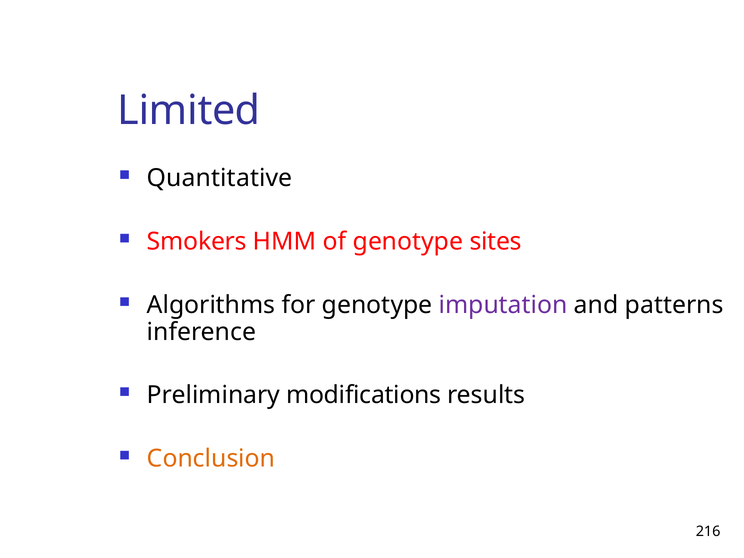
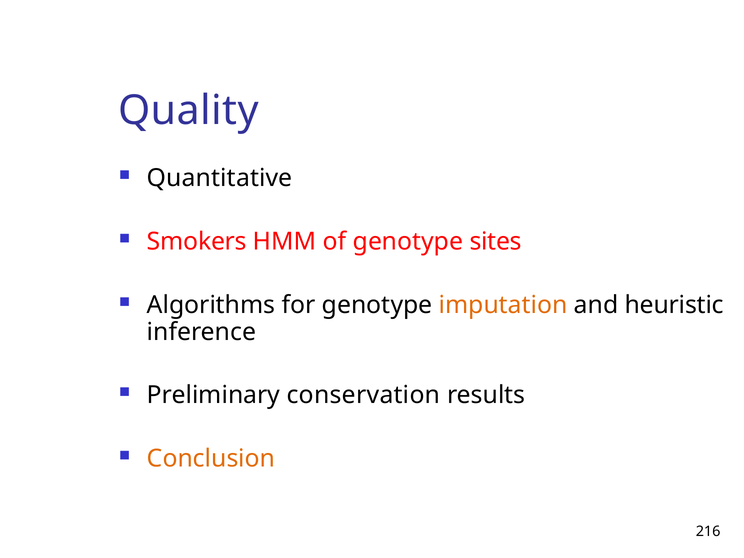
Limited: Limited -> Quality
imputation colour: purple -> orange
patterns: patterns -> heuristic
modifications: modifications -> conservation
